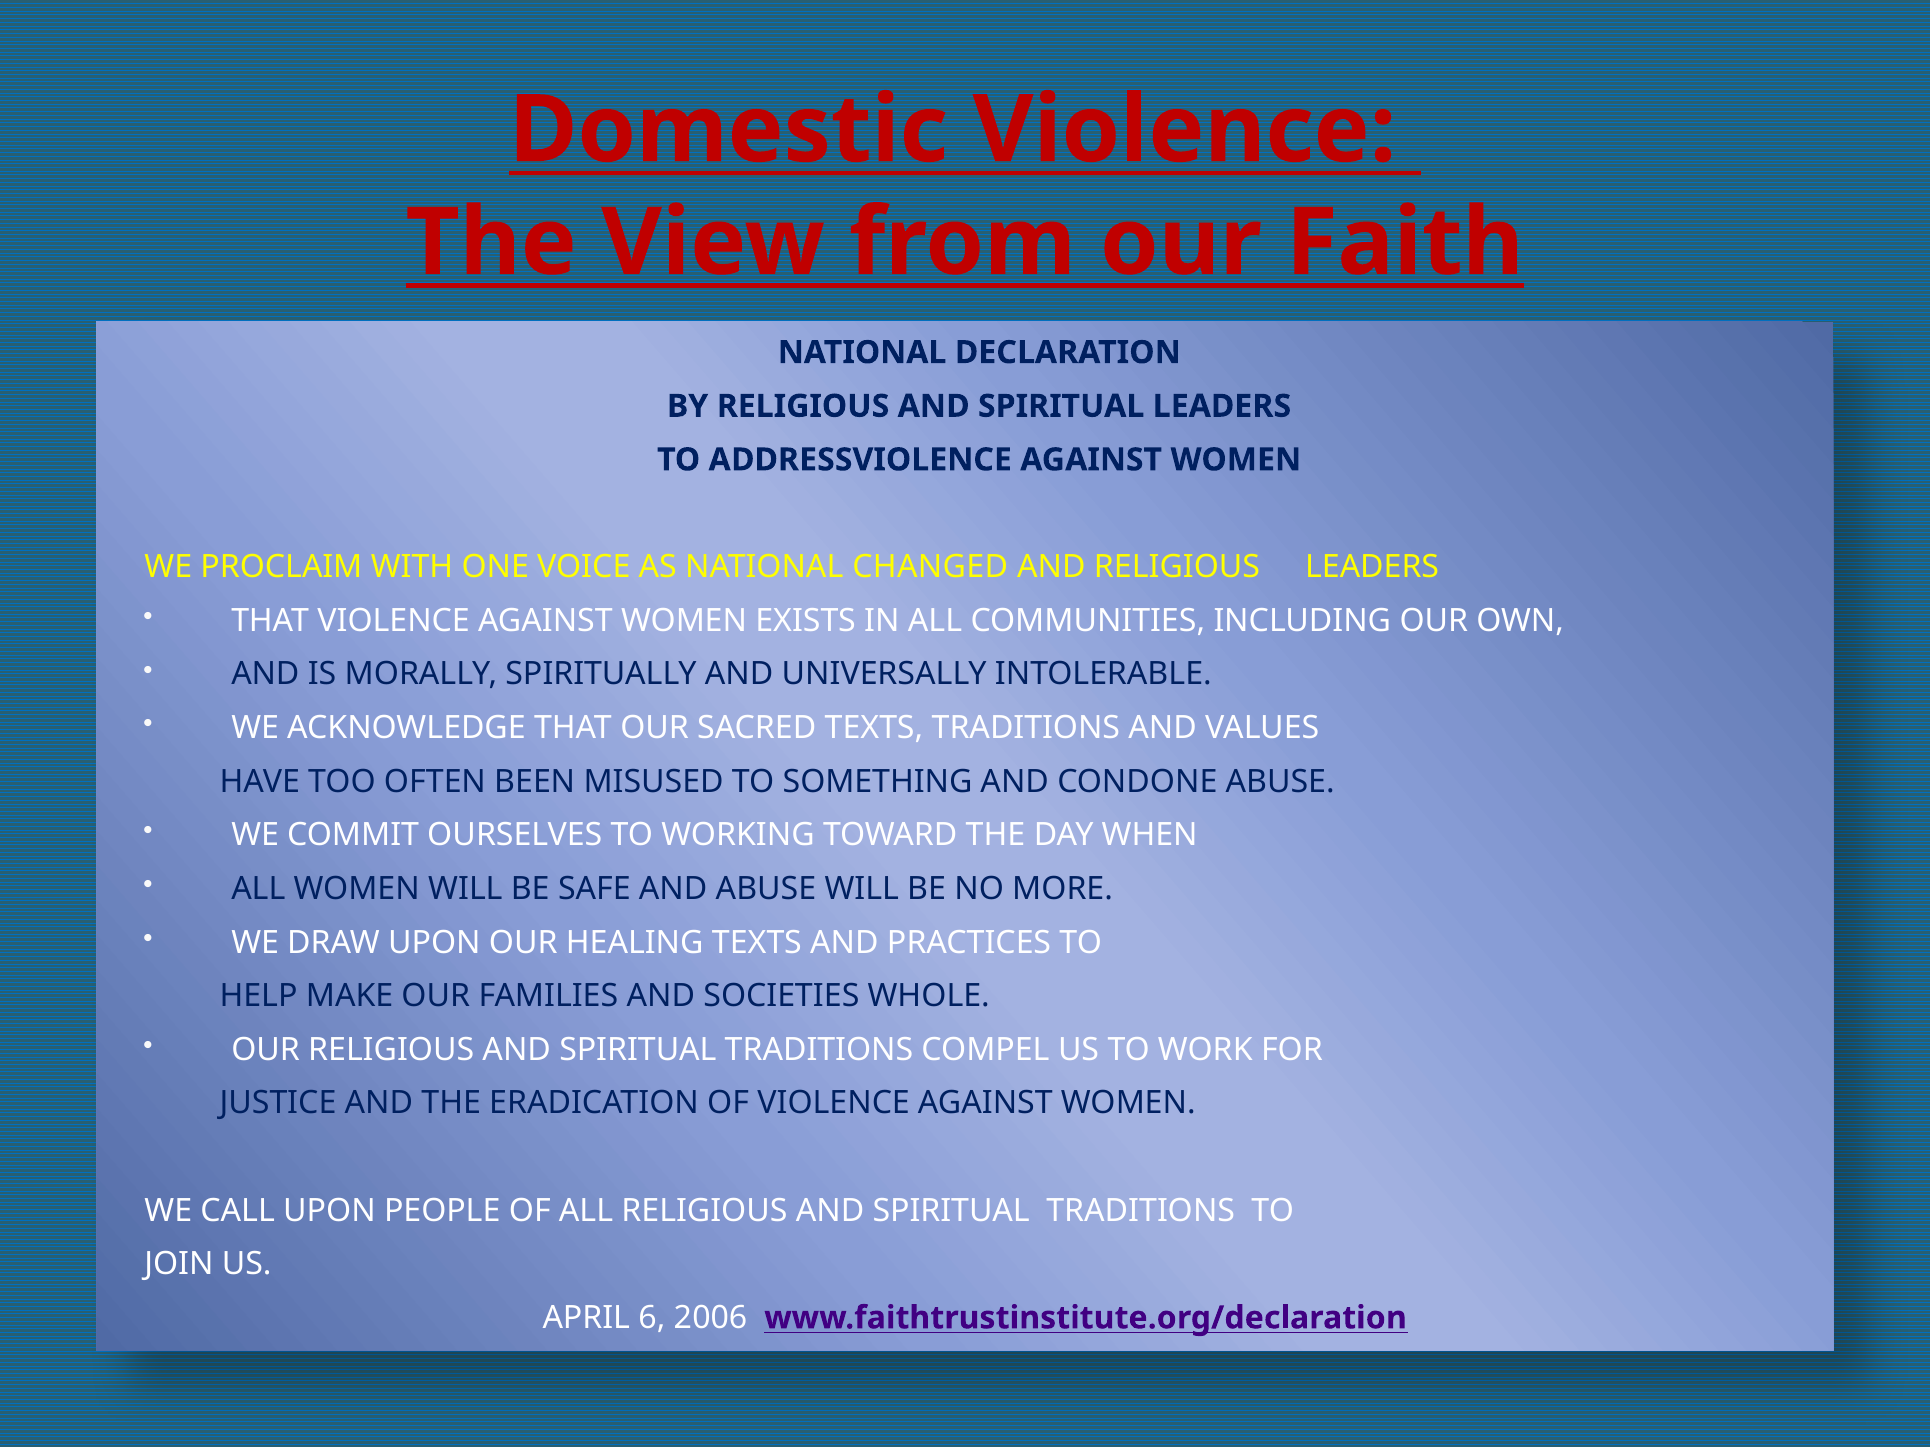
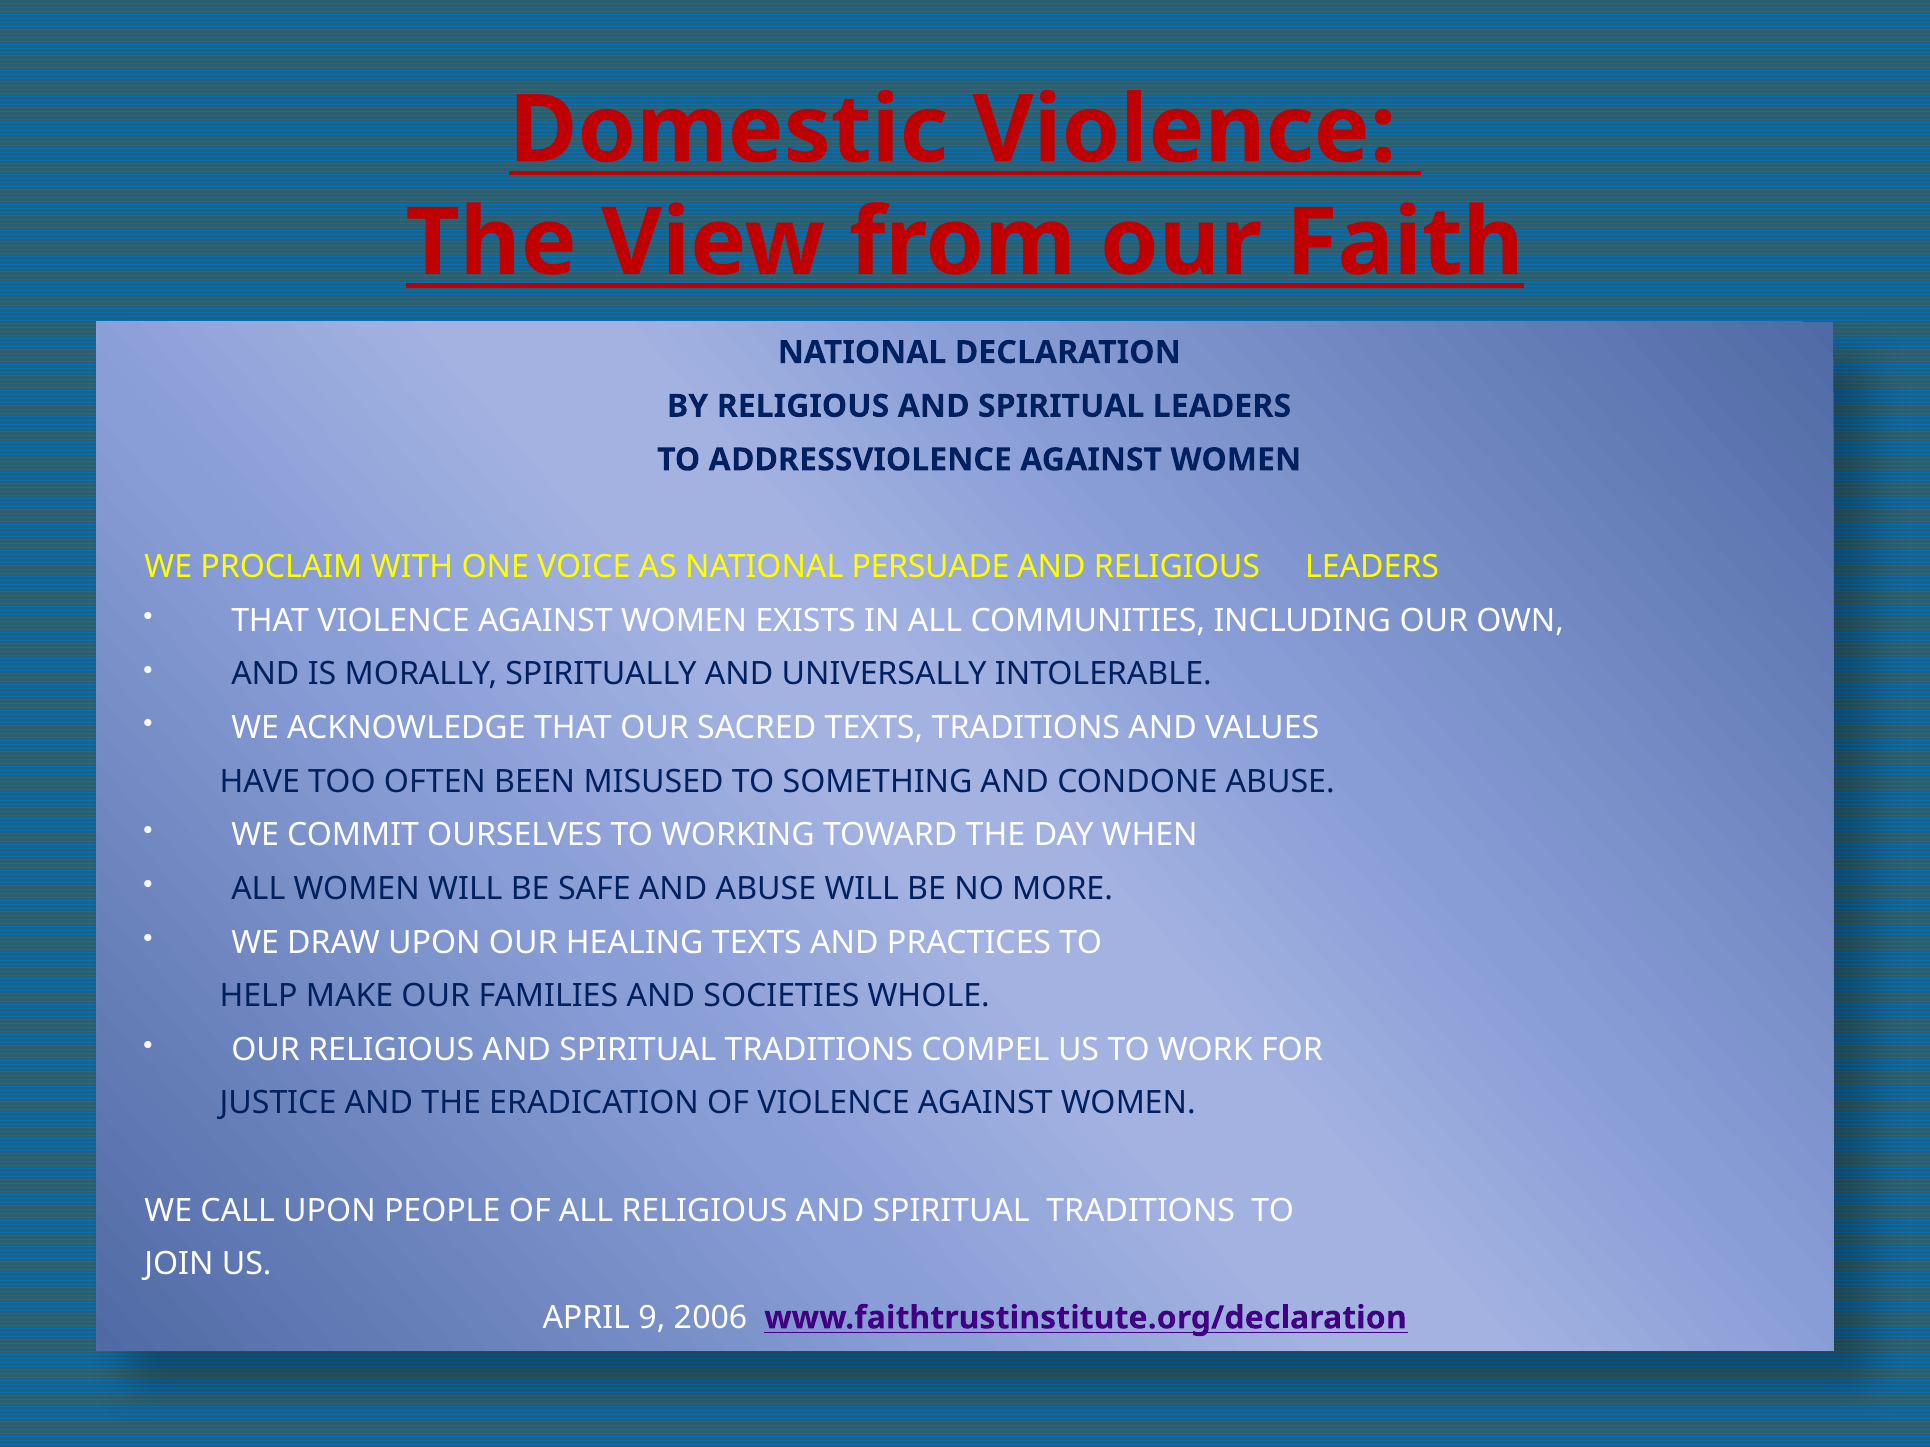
CHANGED: CHANGED -> PERSUADE
6: 6 -> 9
